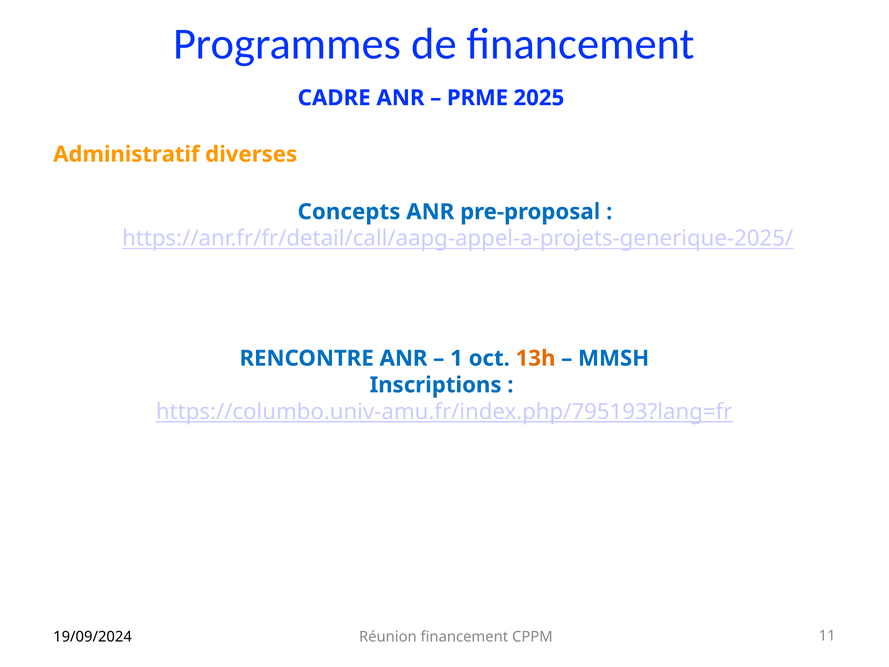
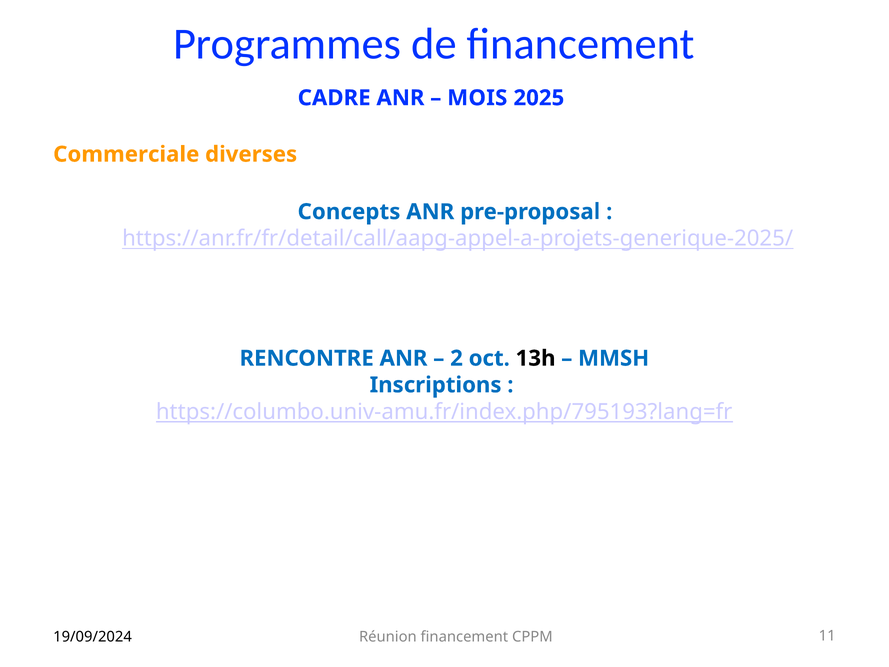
PRME: PRME -> MOIS
Administratif: Administratif -> Commerciale
1: 1 -> 2
13h colour: orange -> black
